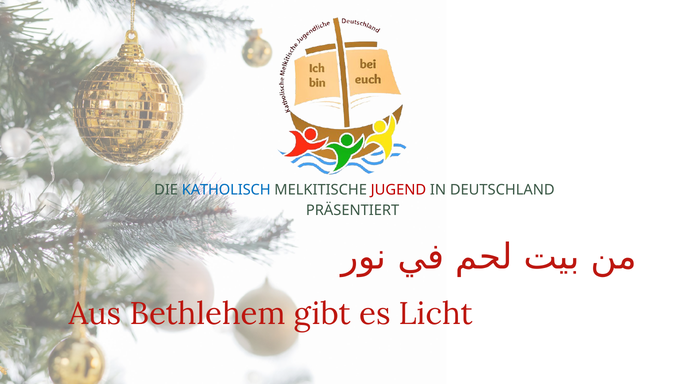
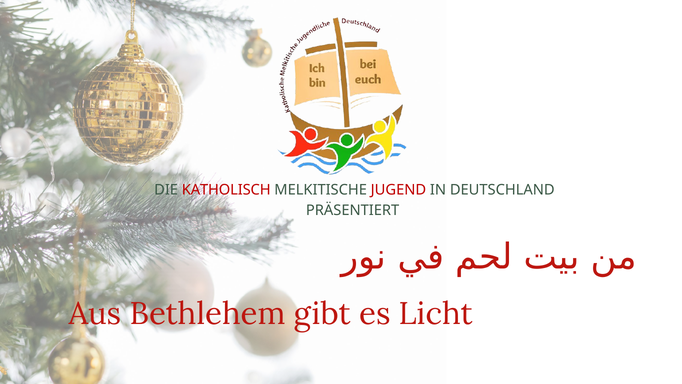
KATHOLISCH colour: blue -> red
